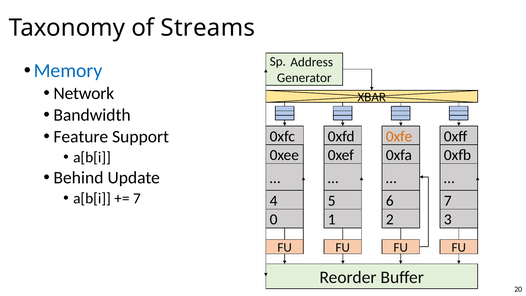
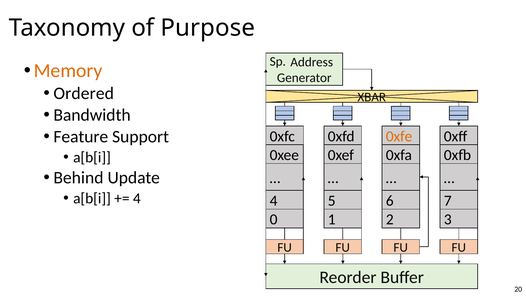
Streams: Streams -> Purpose
Memory colour: blue -> orange
Network: Network -> Ordered
7 at (137, 198): 7 -> 4
